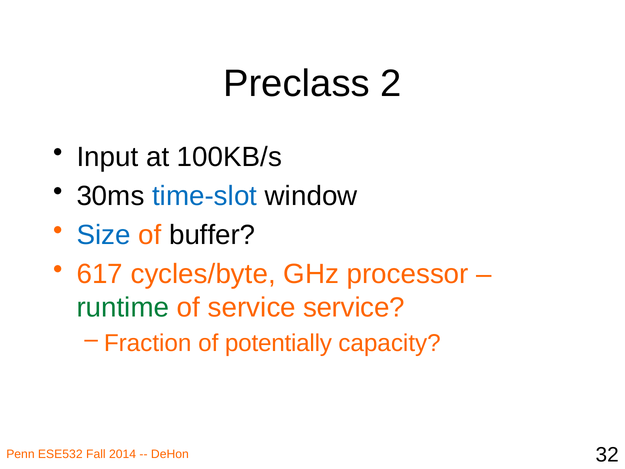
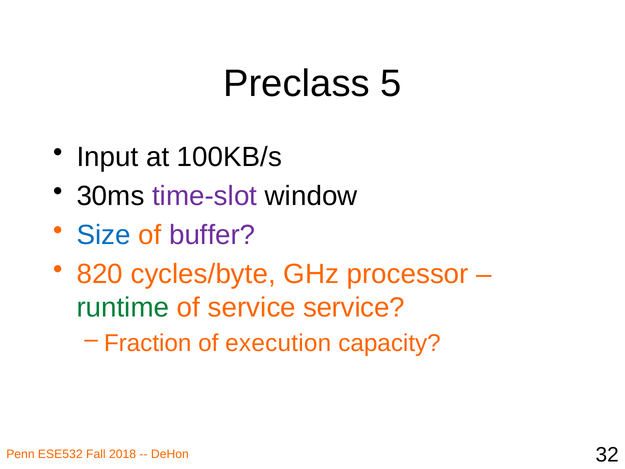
2: 2 -> 5
time-slot colour: blue -> purple
buffer colour: black -> purple
617: 617 -> 820
potentially: potentially -> execution
2014: 2014 -> 2018
